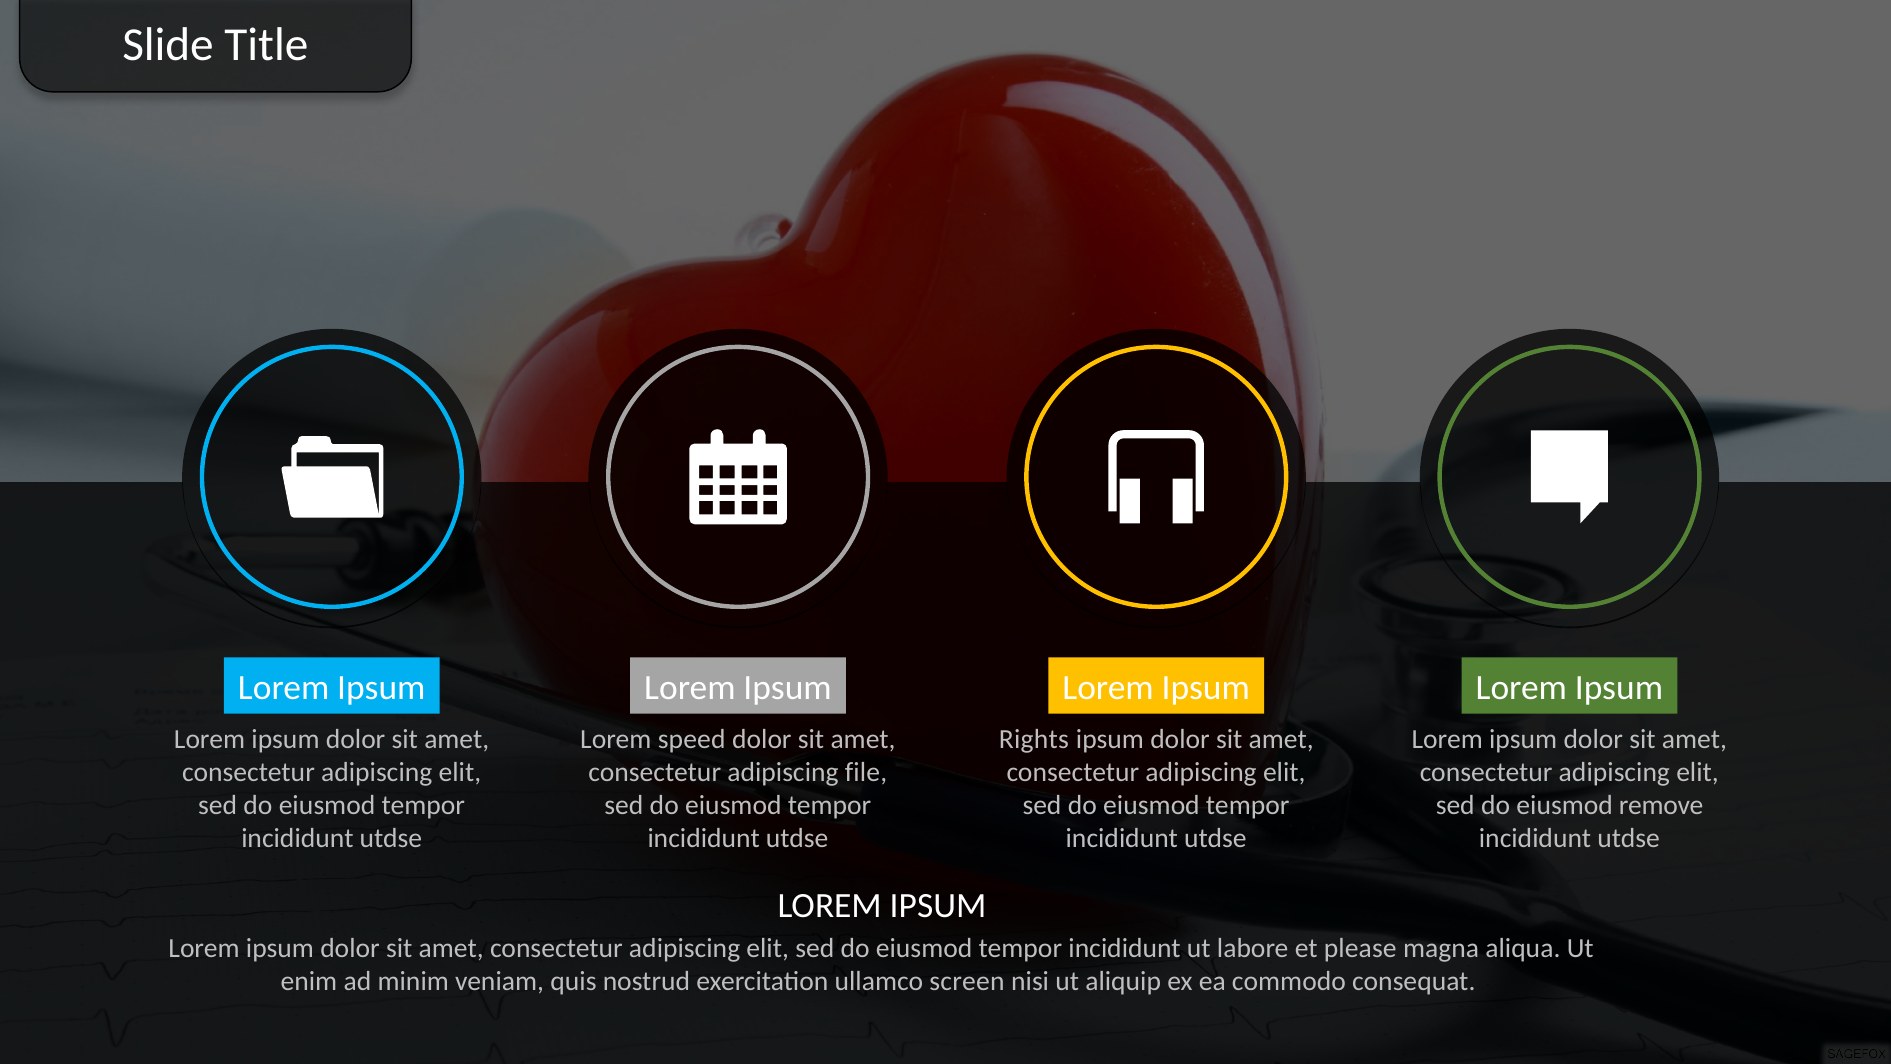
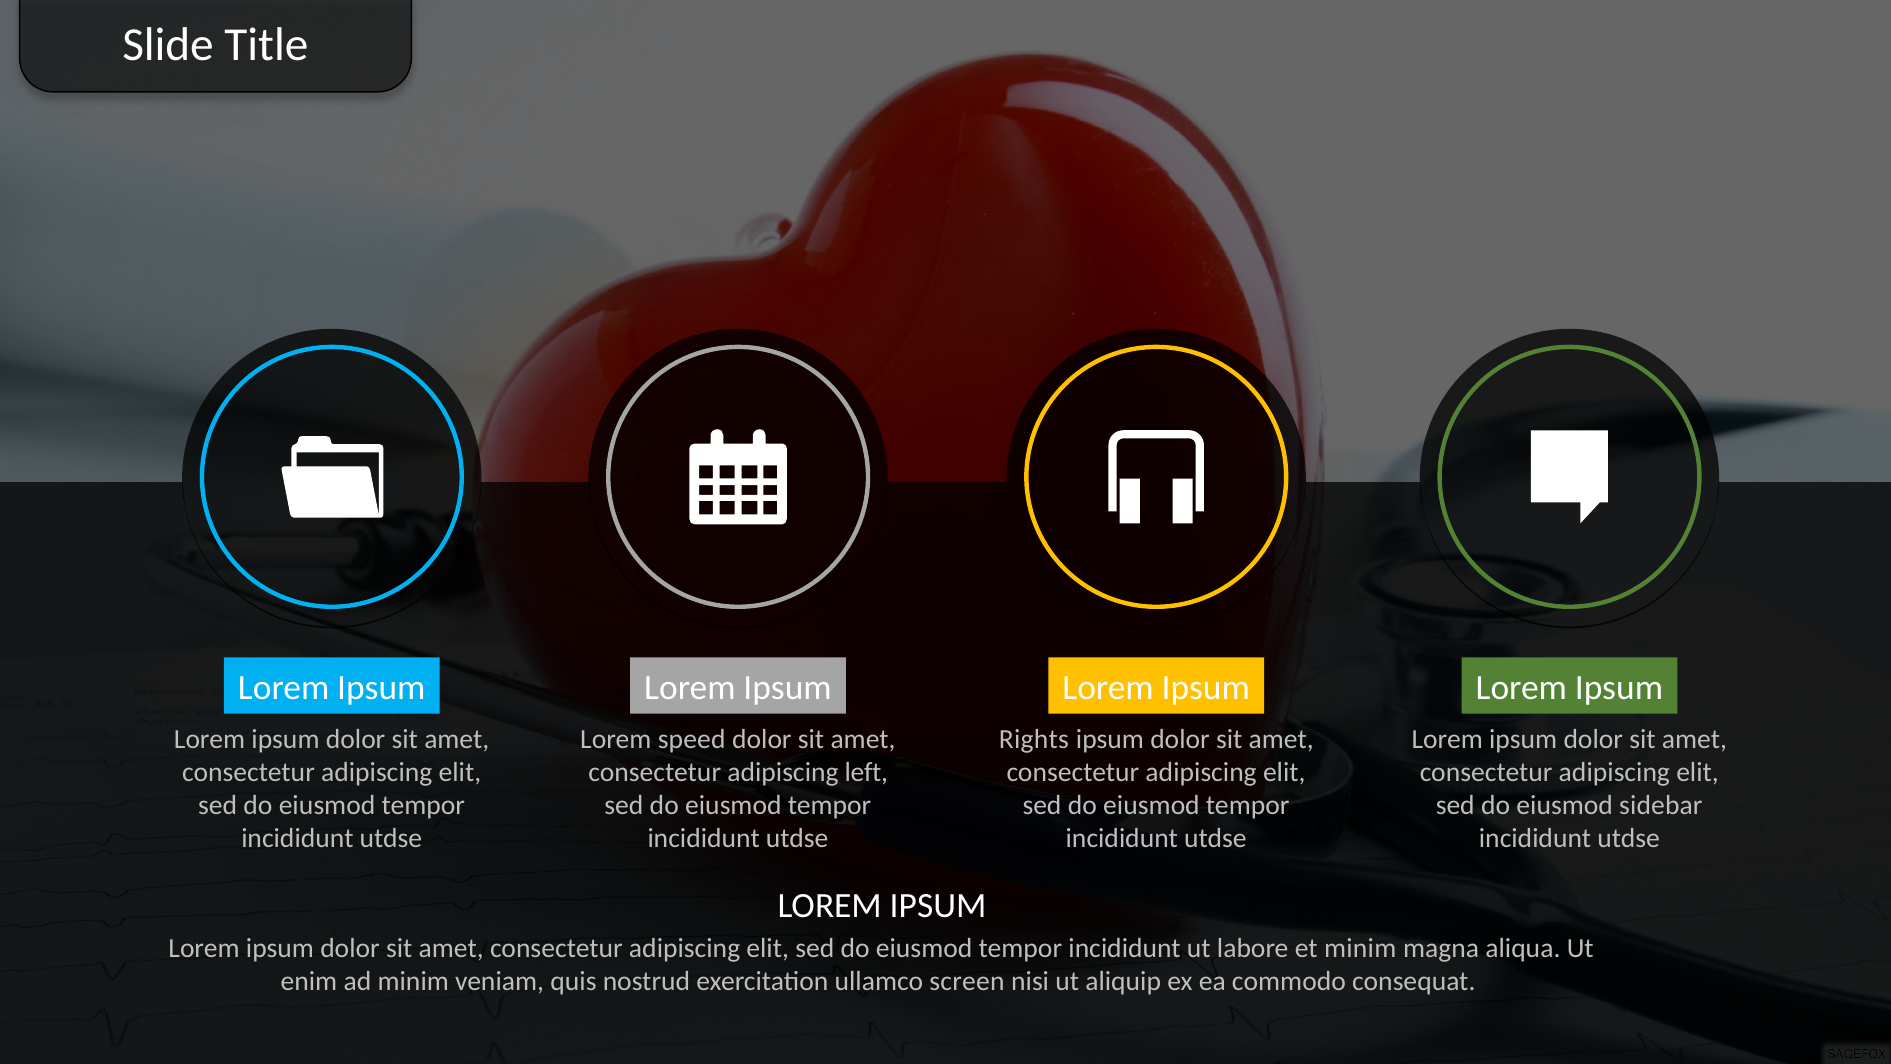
file: file -> left
remove: remove -> sidebar
et please: please -> minim
